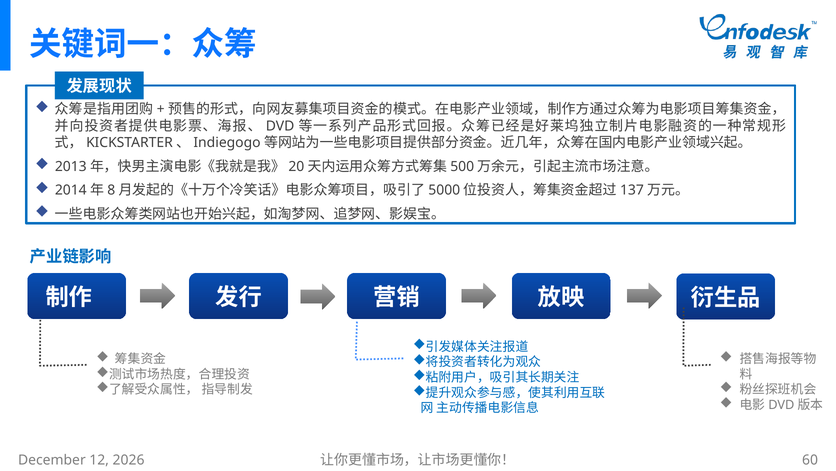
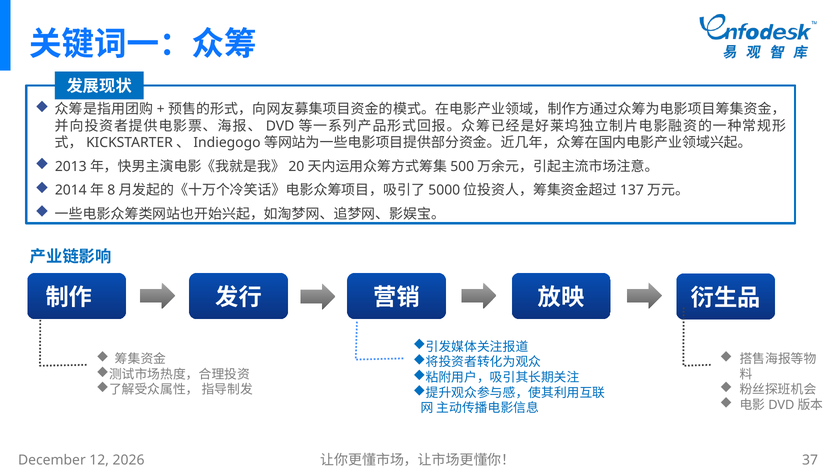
60: 60 -> 37
